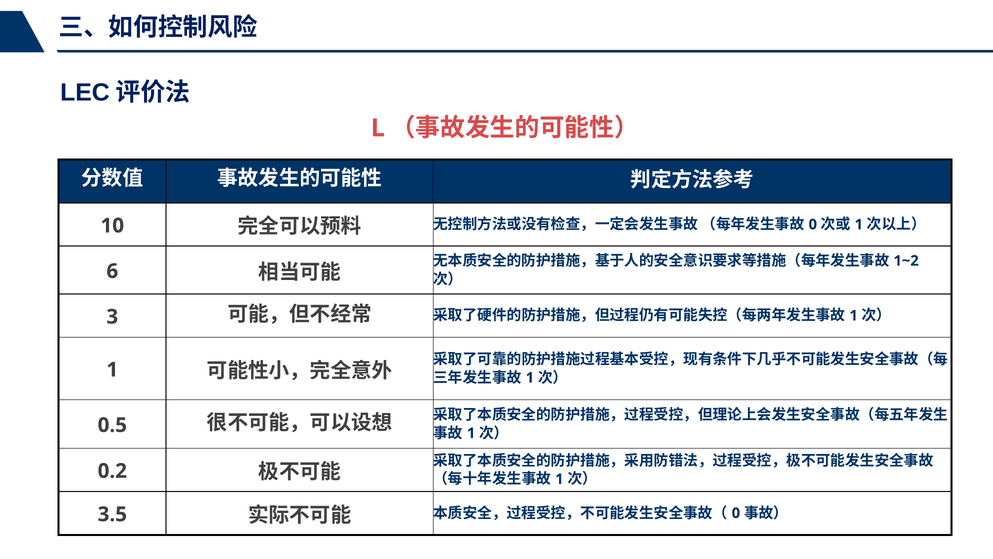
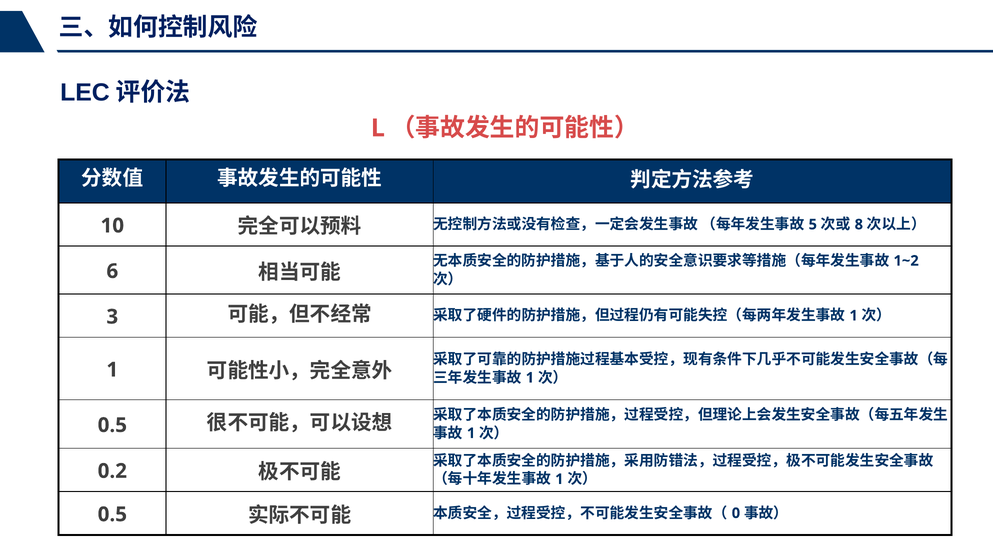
0 at (813, 224): 0 -> 5
1 at (859, 224): 1 -> 8
3.5 at (112, 514): 3.5 -> 0.5
